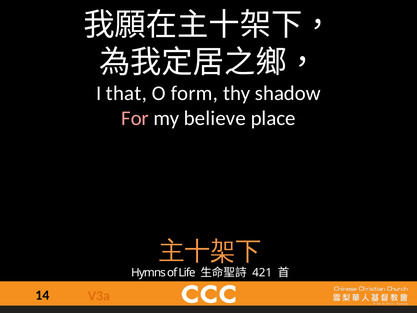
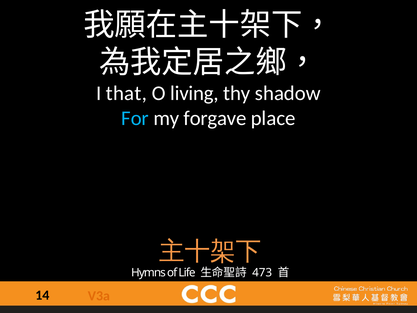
form: form -> living
For colour: pink -> light blue
believe: believe -> forgave
421: 421 -> 473
